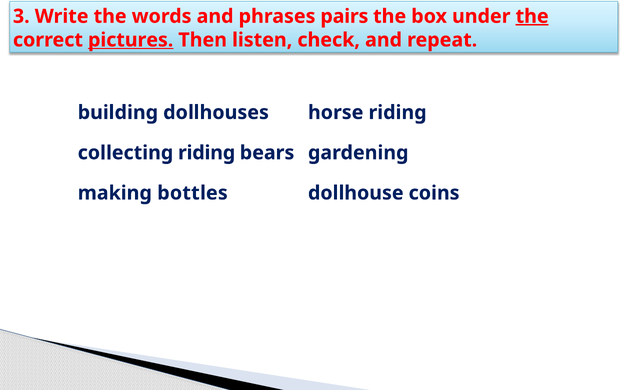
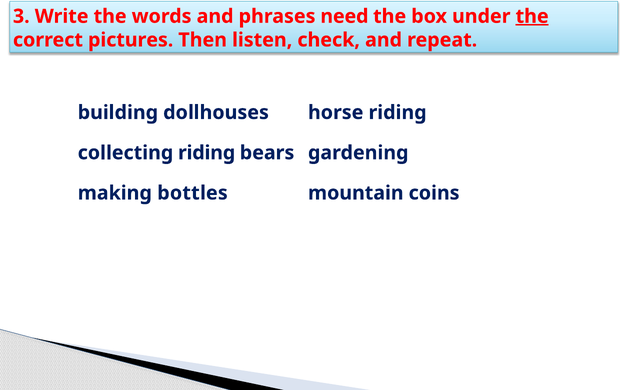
pairs: pairs -> need
pictures underline: present -> none
dollhouse: dollhouse -> mountain
